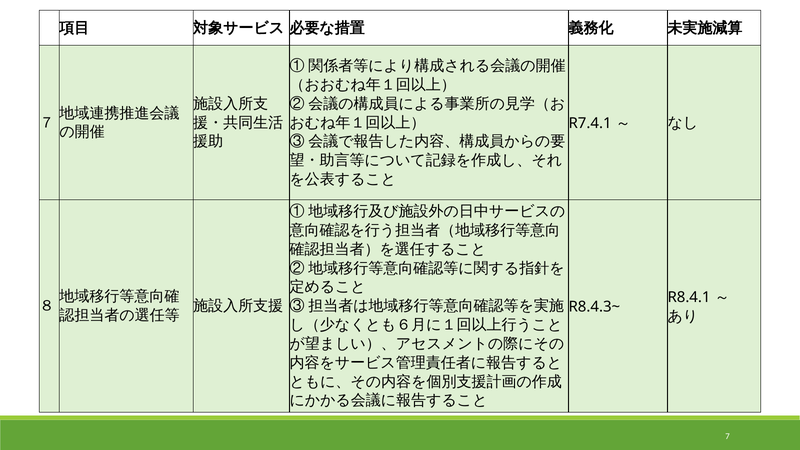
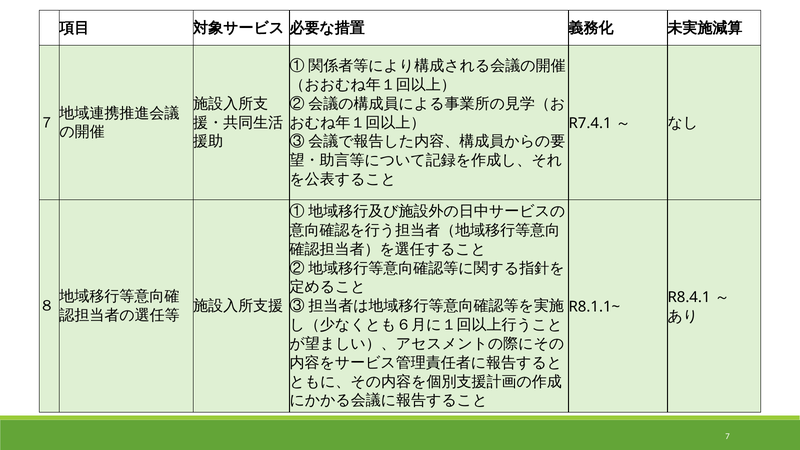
R8.4.3~: R8.4.3~ -> R8.1.1~
